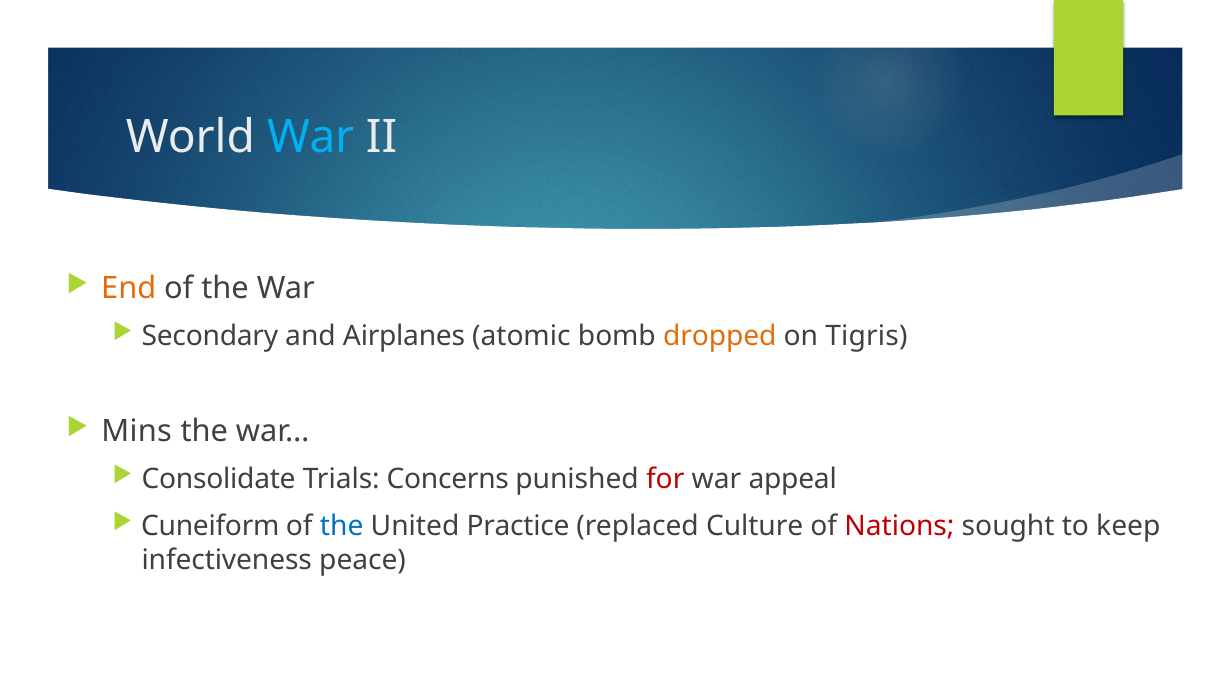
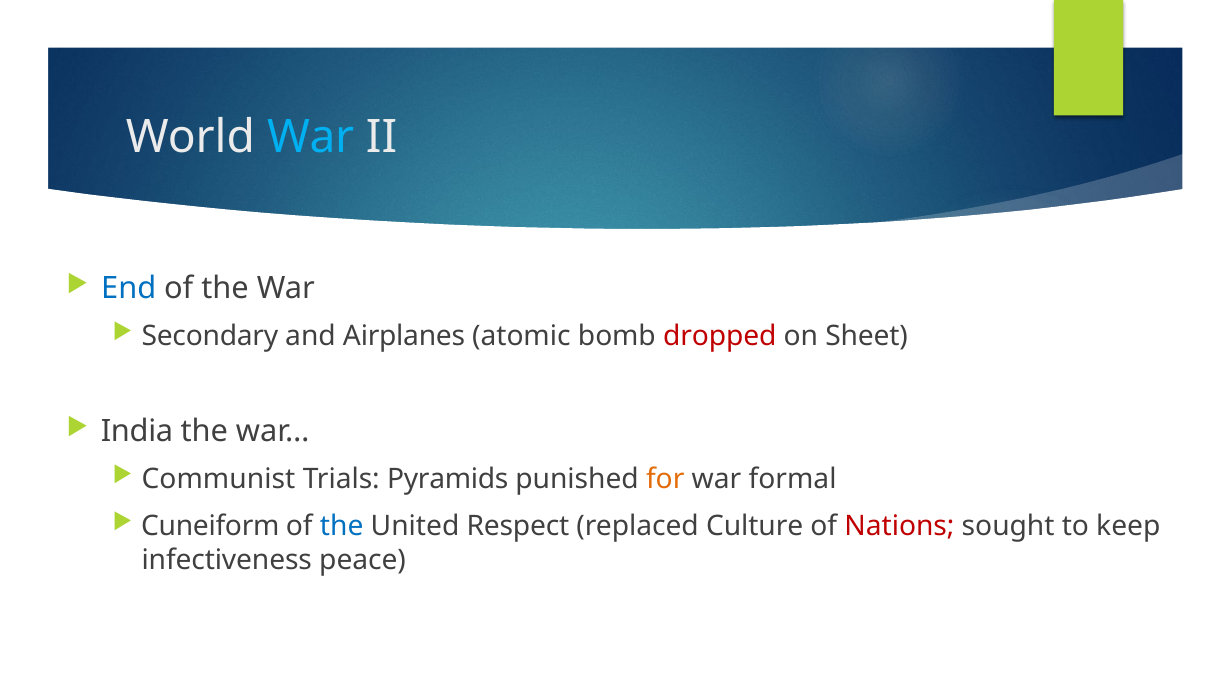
End colour: orange -> blue
dropped colour: orange -> red
Tigris: Tigris -> Sheet
Mins: Mins -> India
Consolidate: Consolidate -> Communist
Concerns: Concerns -> Pyramids
for colour: red -> orange
appeal: appeal -> formal
Practice: Practice -> Respect
